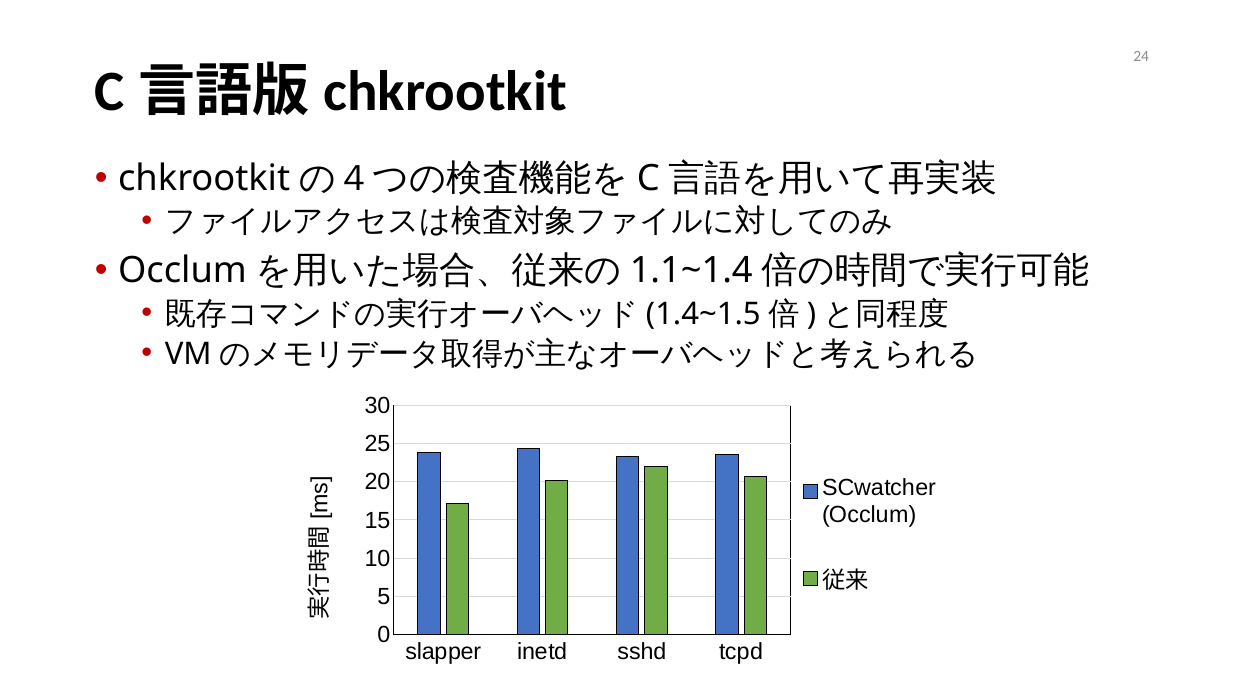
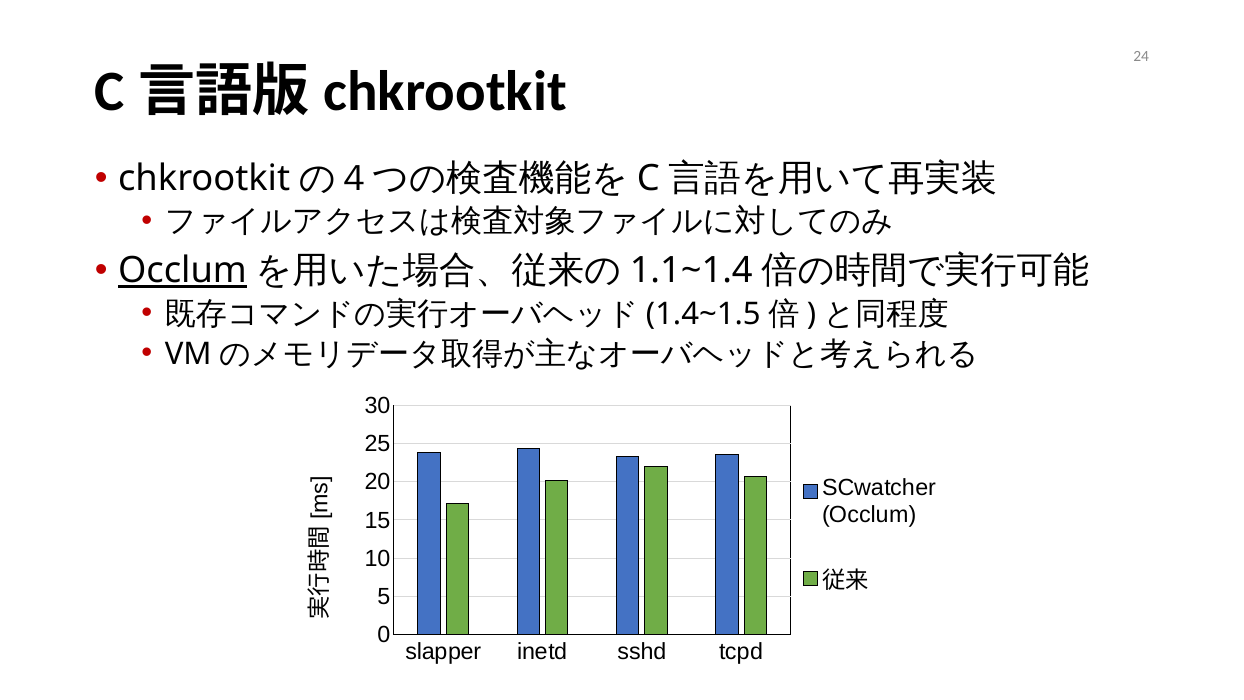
Occlum at (182, 271) underline: none -> present
